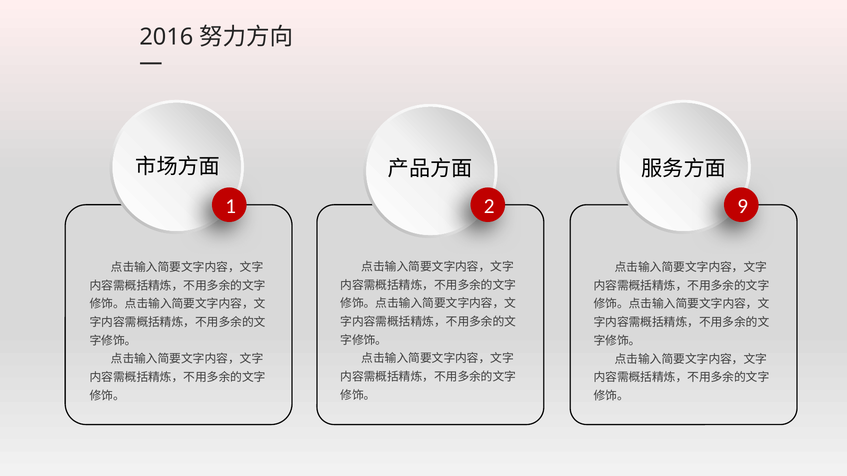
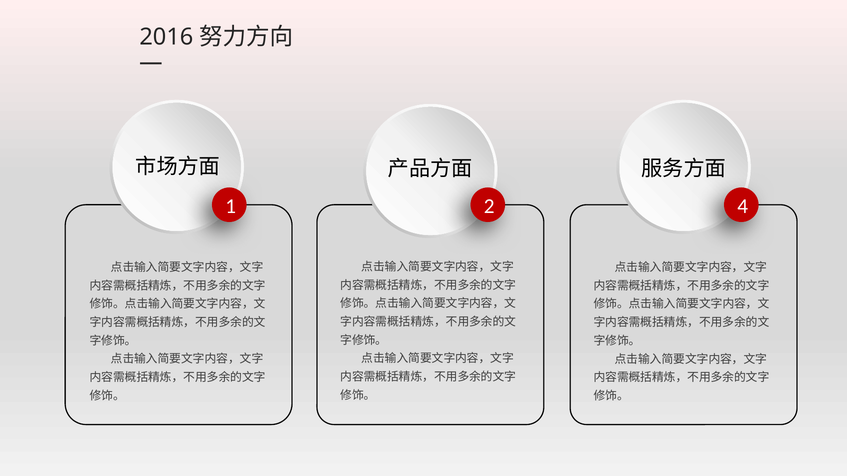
9: 9 -> 4
